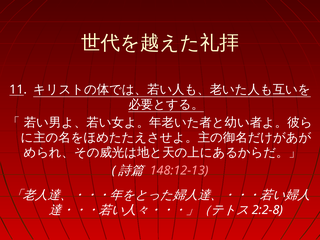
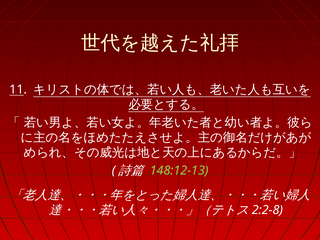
148:12-13 colour: pink -> light green
